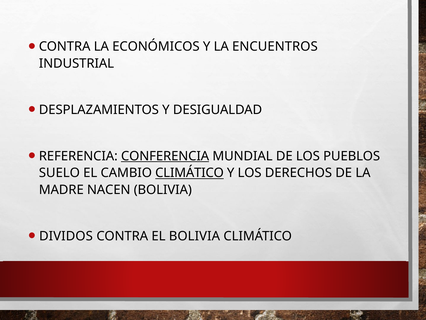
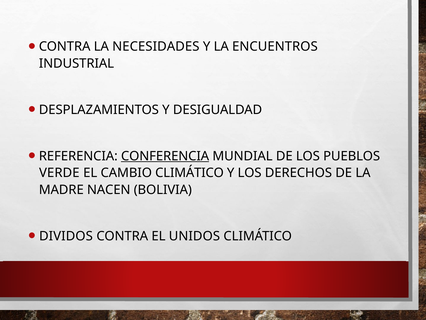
ECONÓMICOS: ECONÓMICOS -> NECESIDADES
SUELO: SUELO -> VERDE
CLIMÁTICO at (190, 173) underline: present -> none
EL BOLIVIA: BOLIVIA -> UNIDOS
